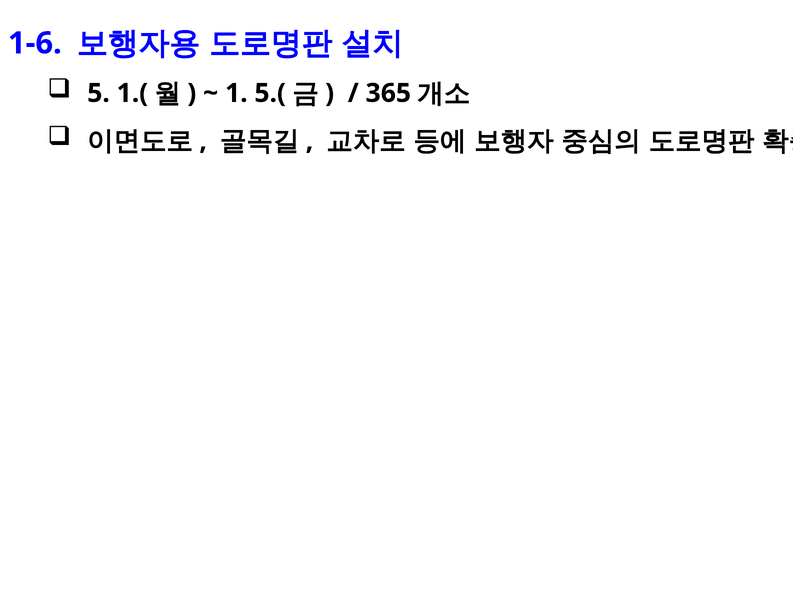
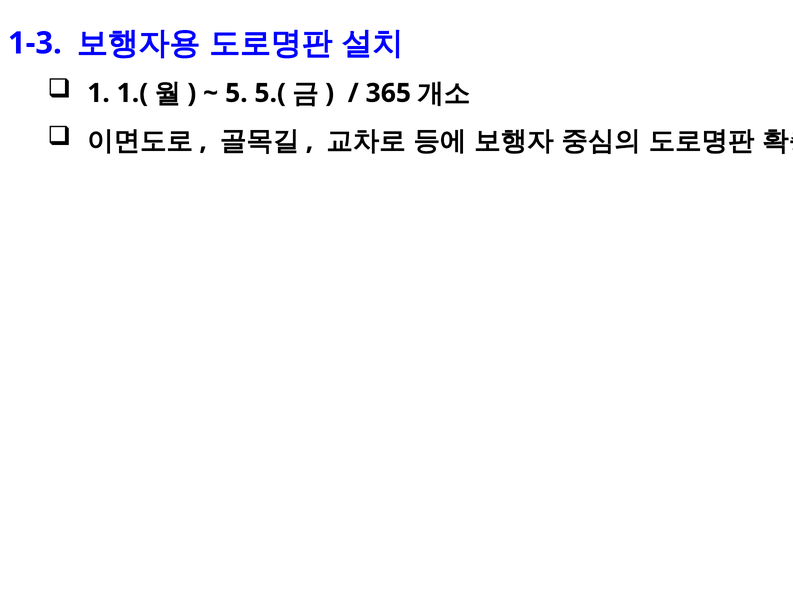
1-6: 1-6 -> 1-3
5: 5 -> 1
1: 1 -> 5
